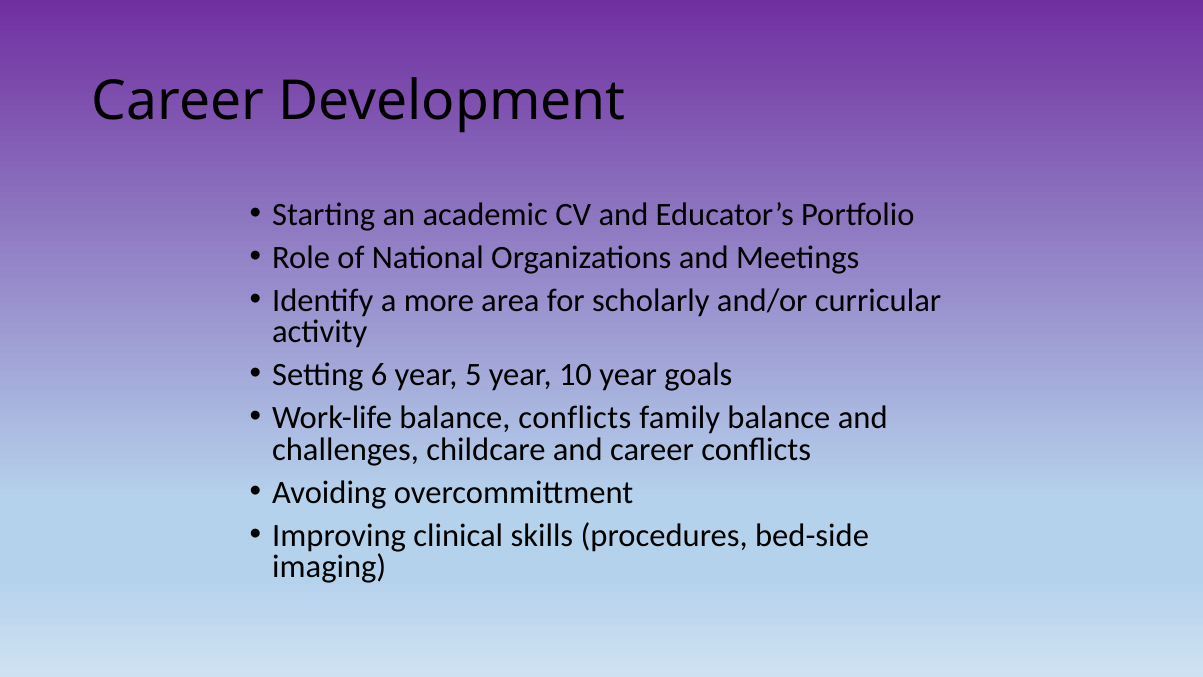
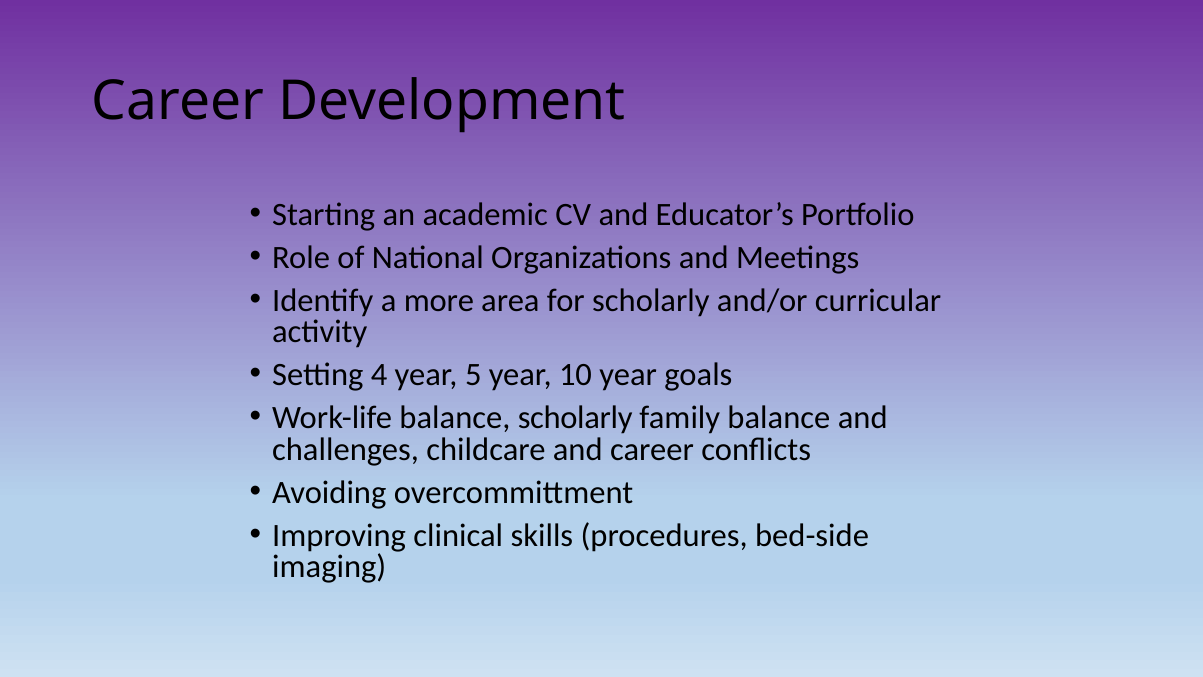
6: 6 -> 4
balance conflicts: conflicts -> scholarly
